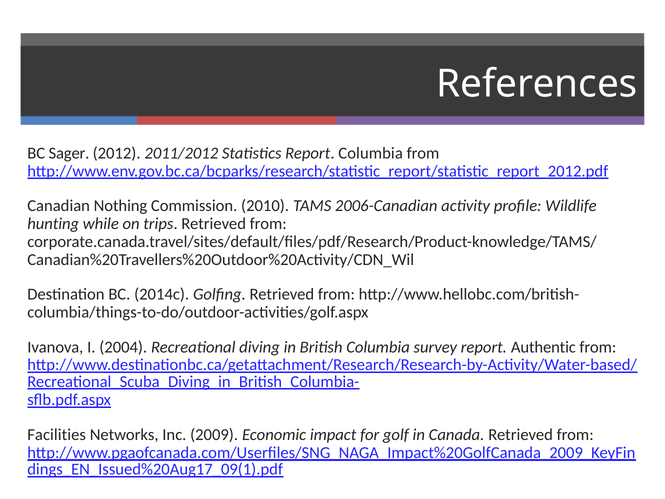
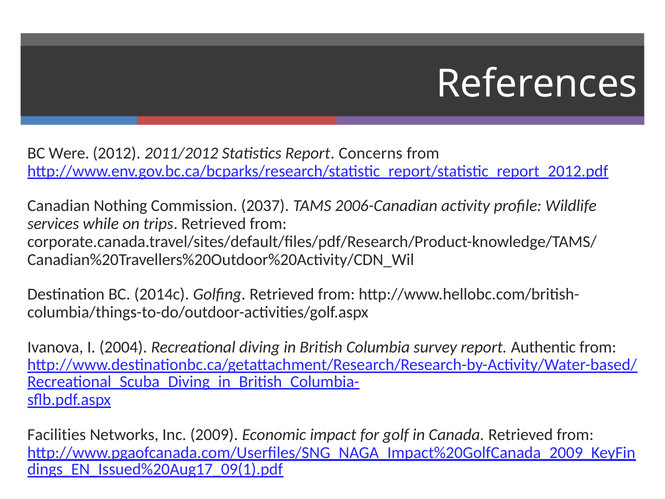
Sager: Sager -> Were
Report Columbia: Columbia -> Concerns
2010: 2010 -> 2037
hunting: hunting -> services
